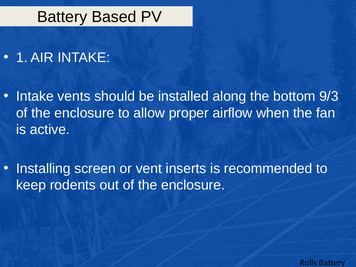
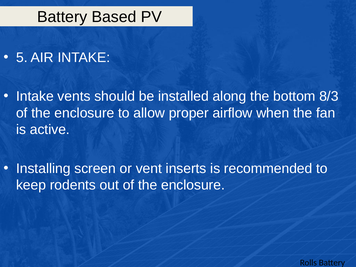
1: 1 -> 5
9/3: 9/3 -> 8/3
